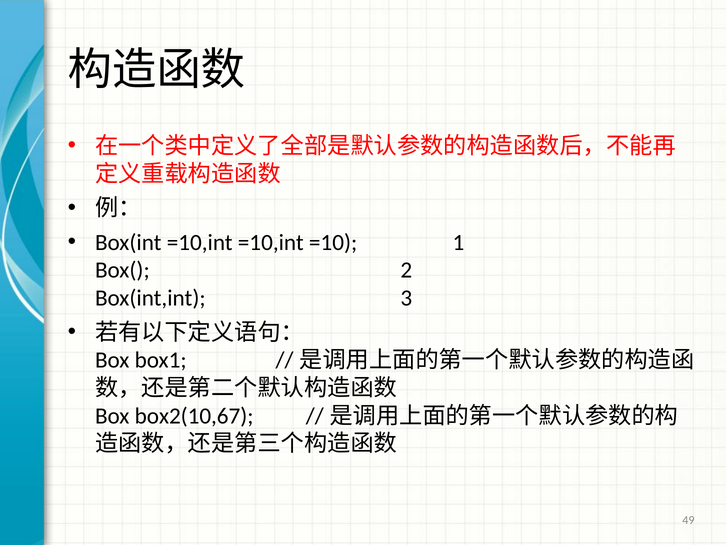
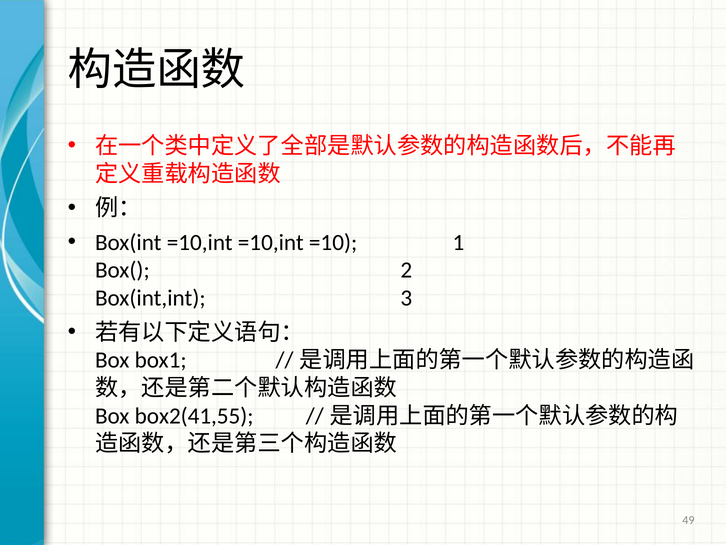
box2(10,67: box2(10,67 -> box2(41,55
